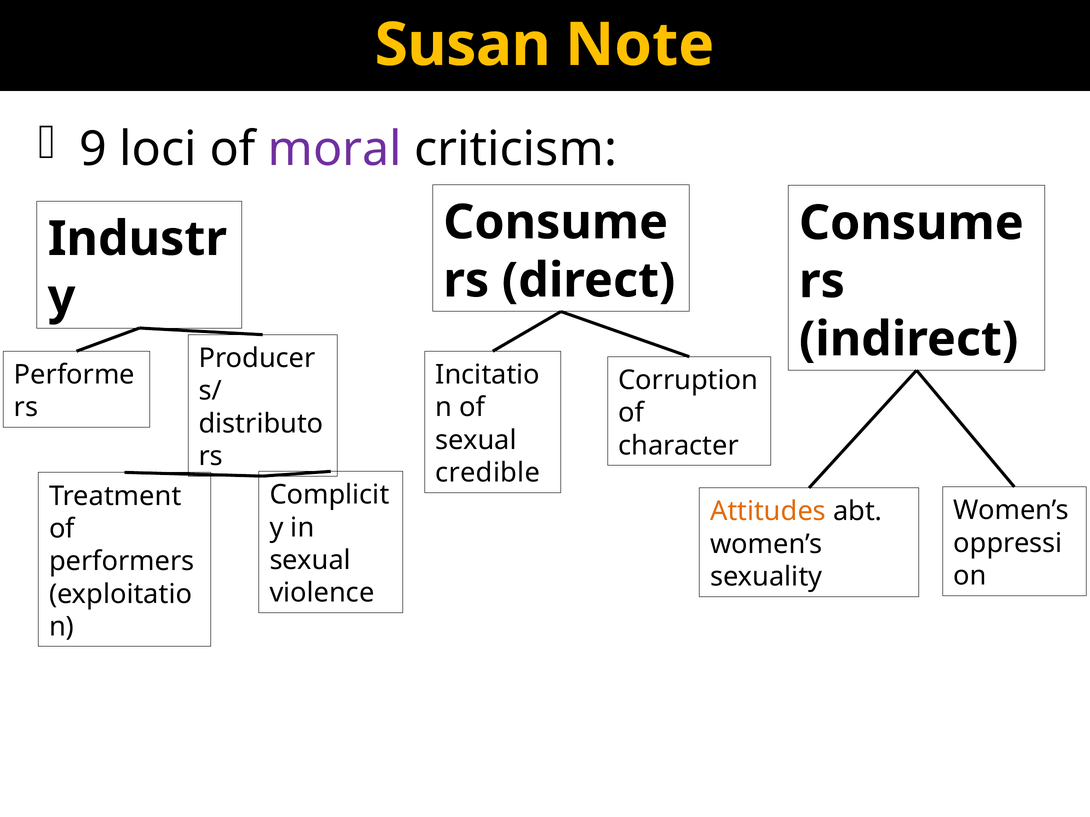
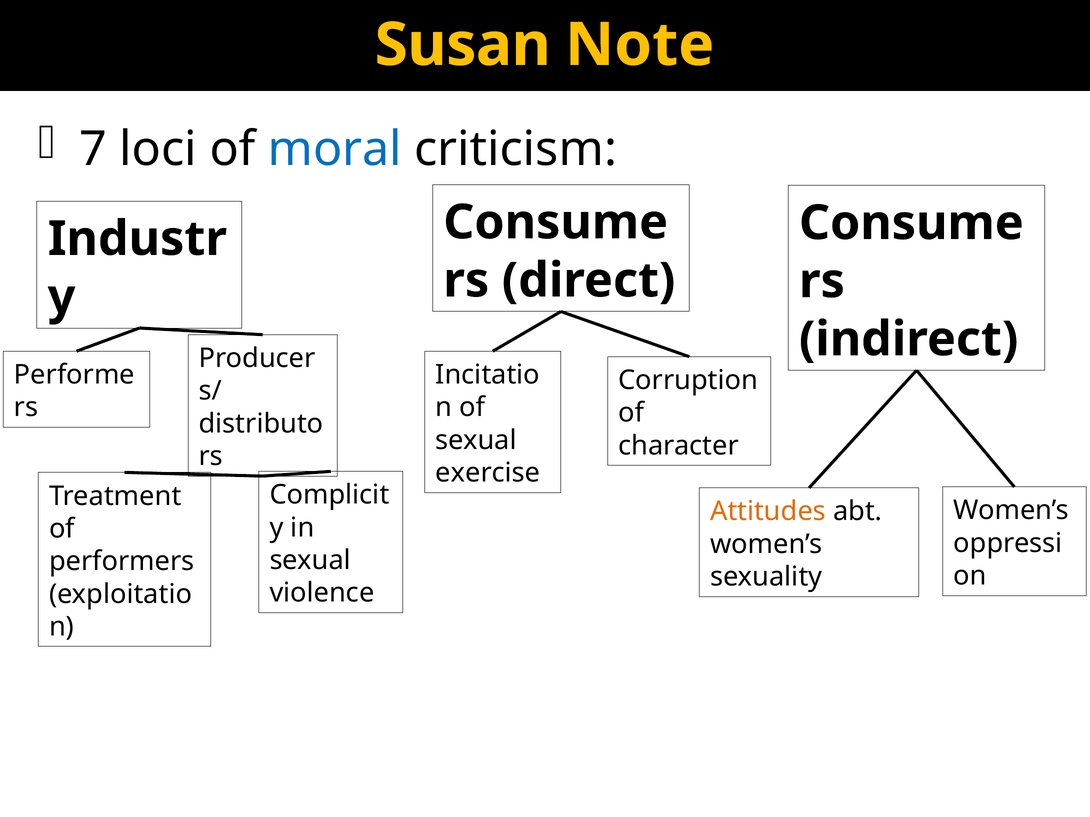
9: 9 -> 7
moral colour: purple -> blue
credible: credible -> exercise
